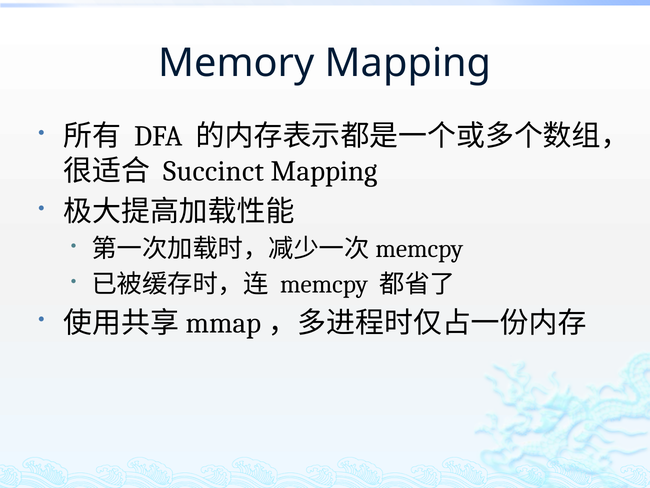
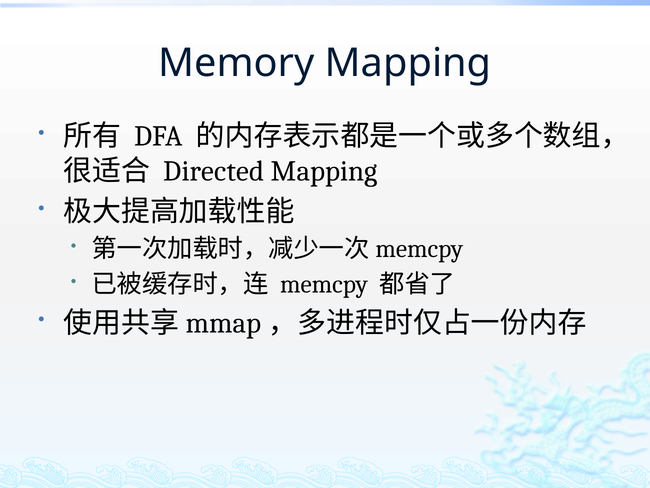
Succinct: Succinct -> Directed
